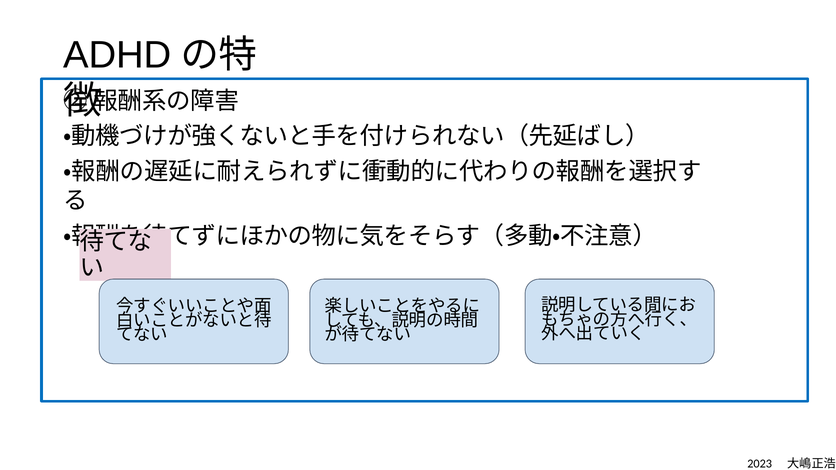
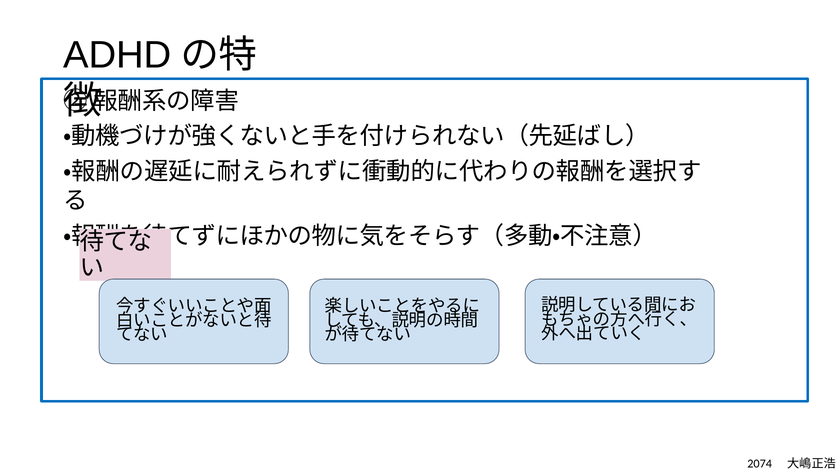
2023: 2023 -> 2074
